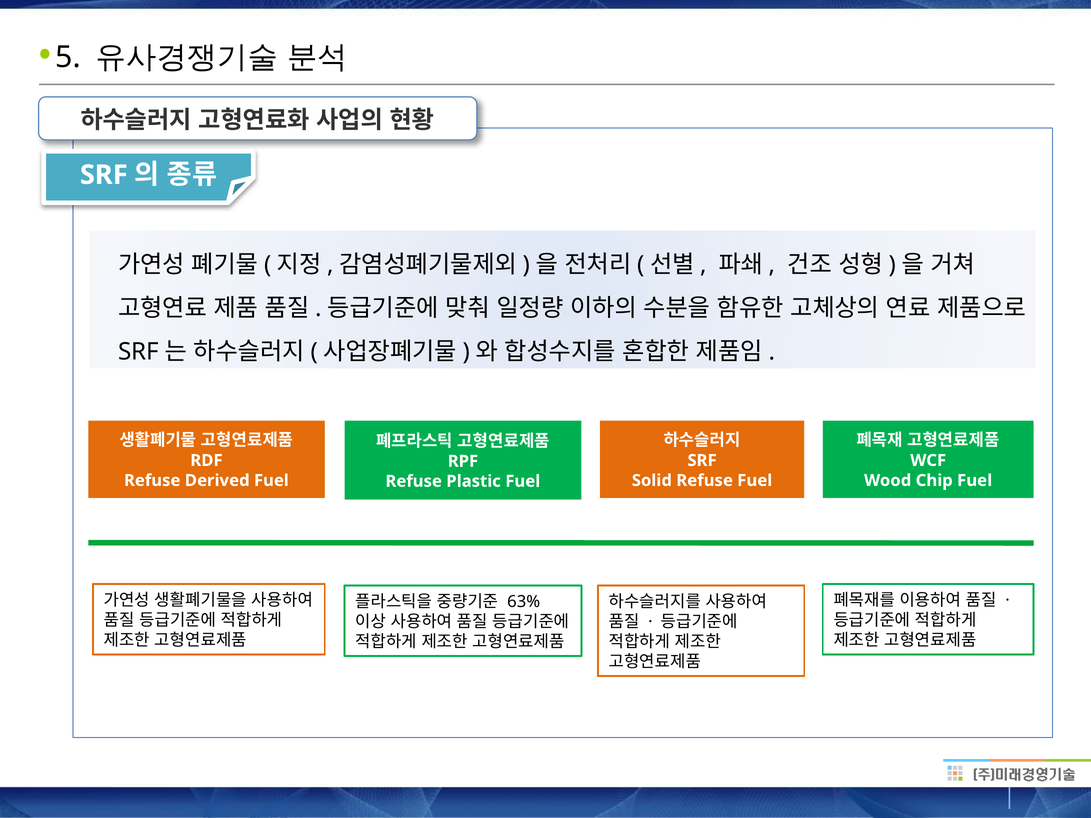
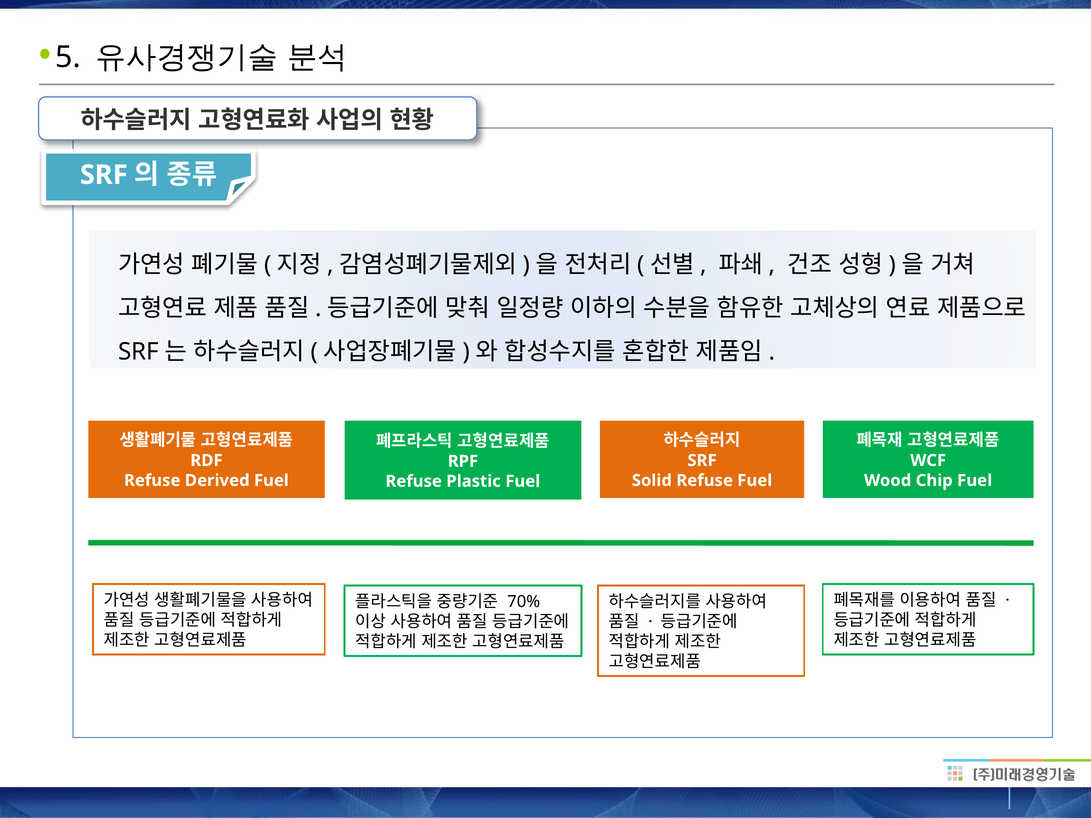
63%: 63% -> 70%
